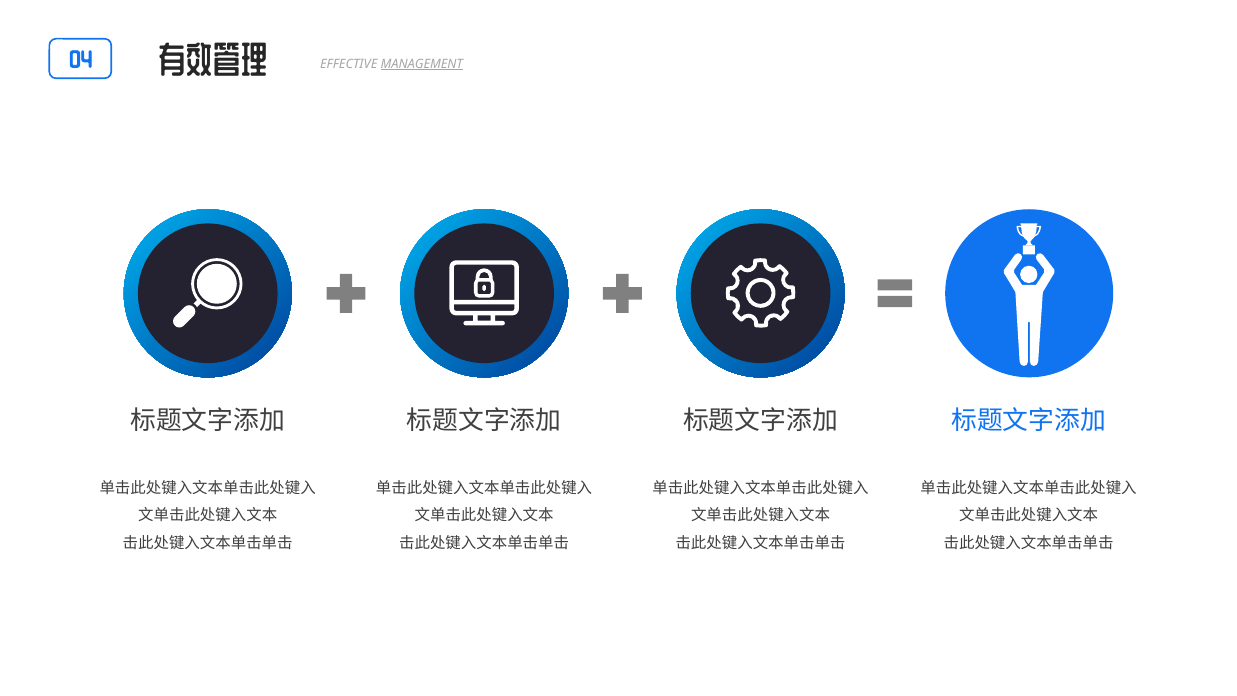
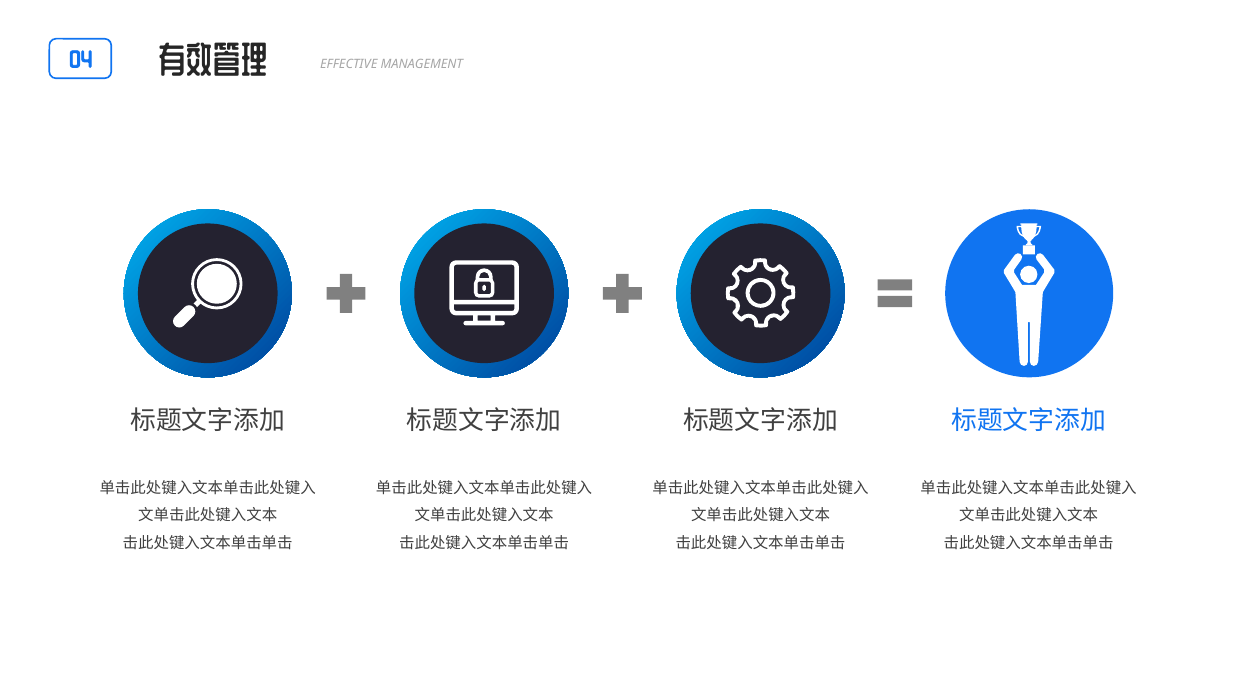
MANAGEMENT underline: present -> none
